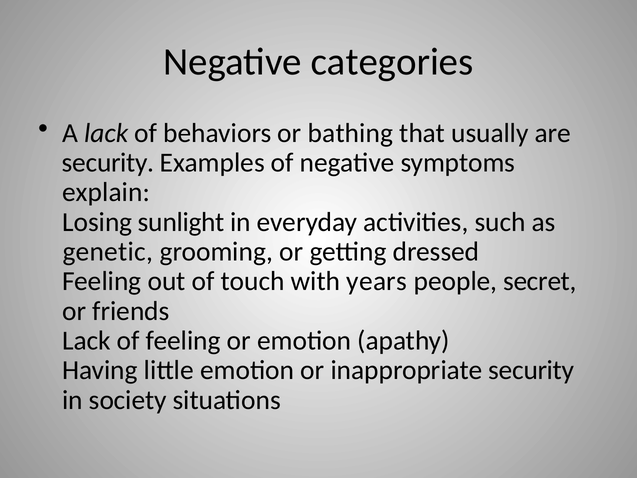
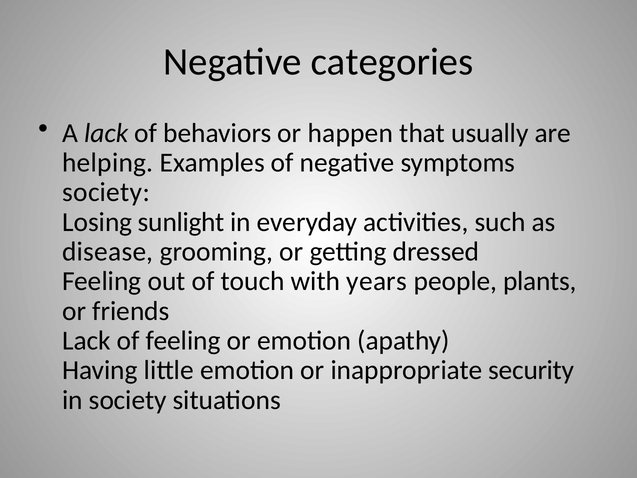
bathing: bathing -> happen
security at (108, 163): security -> helping
explain at (106, 192): explain -> society
genetic: genetic -> disease
secret: secret -> plants
